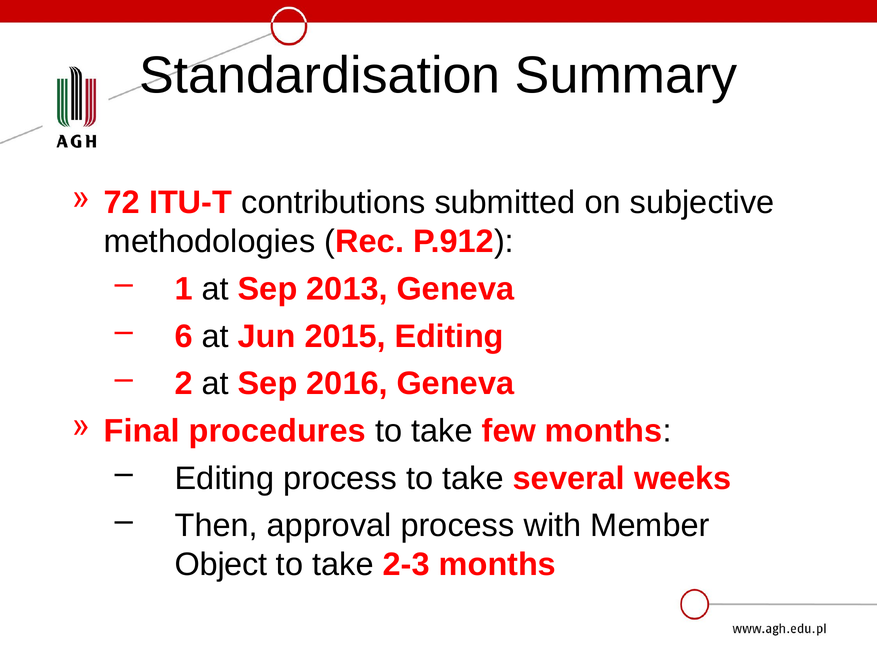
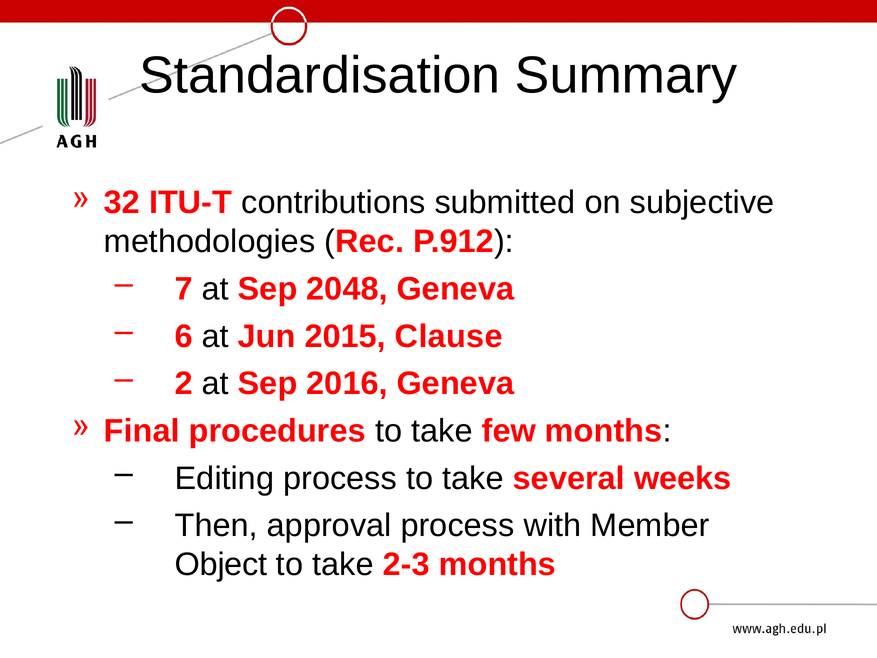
72: 72 -> 32
1: 1 -> 7
2013: 2013 -> 2048
2015 Editing: Editing -> Clause
